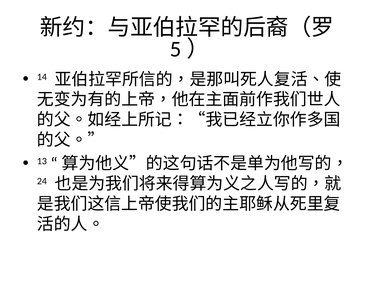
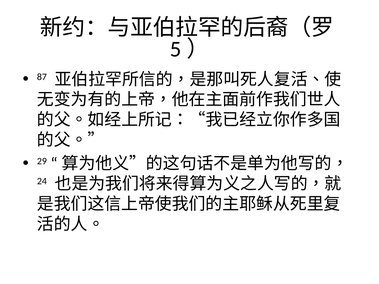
14: 14 -> 87
13: 13 -> 29
